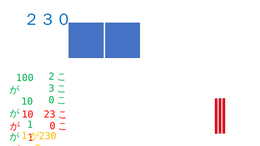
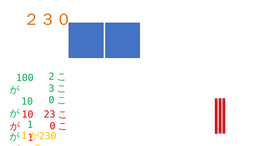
２３０ colour: blue -> orange
